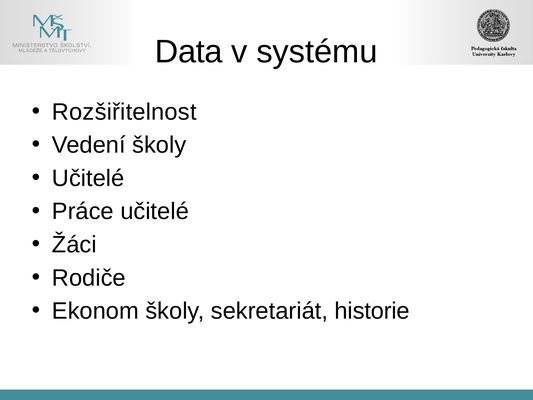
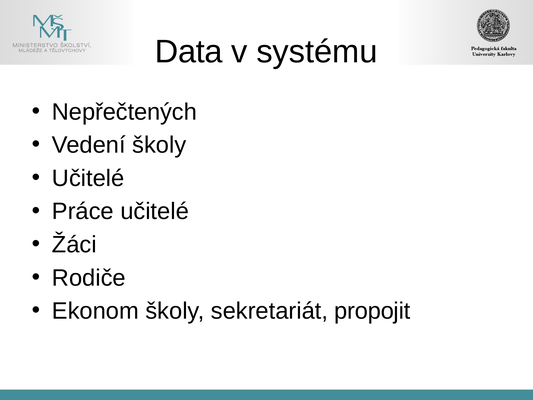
Rozšiřitelnost: Rozšiřitelnost -> Nepřečtených
historie: historie -> propojit
